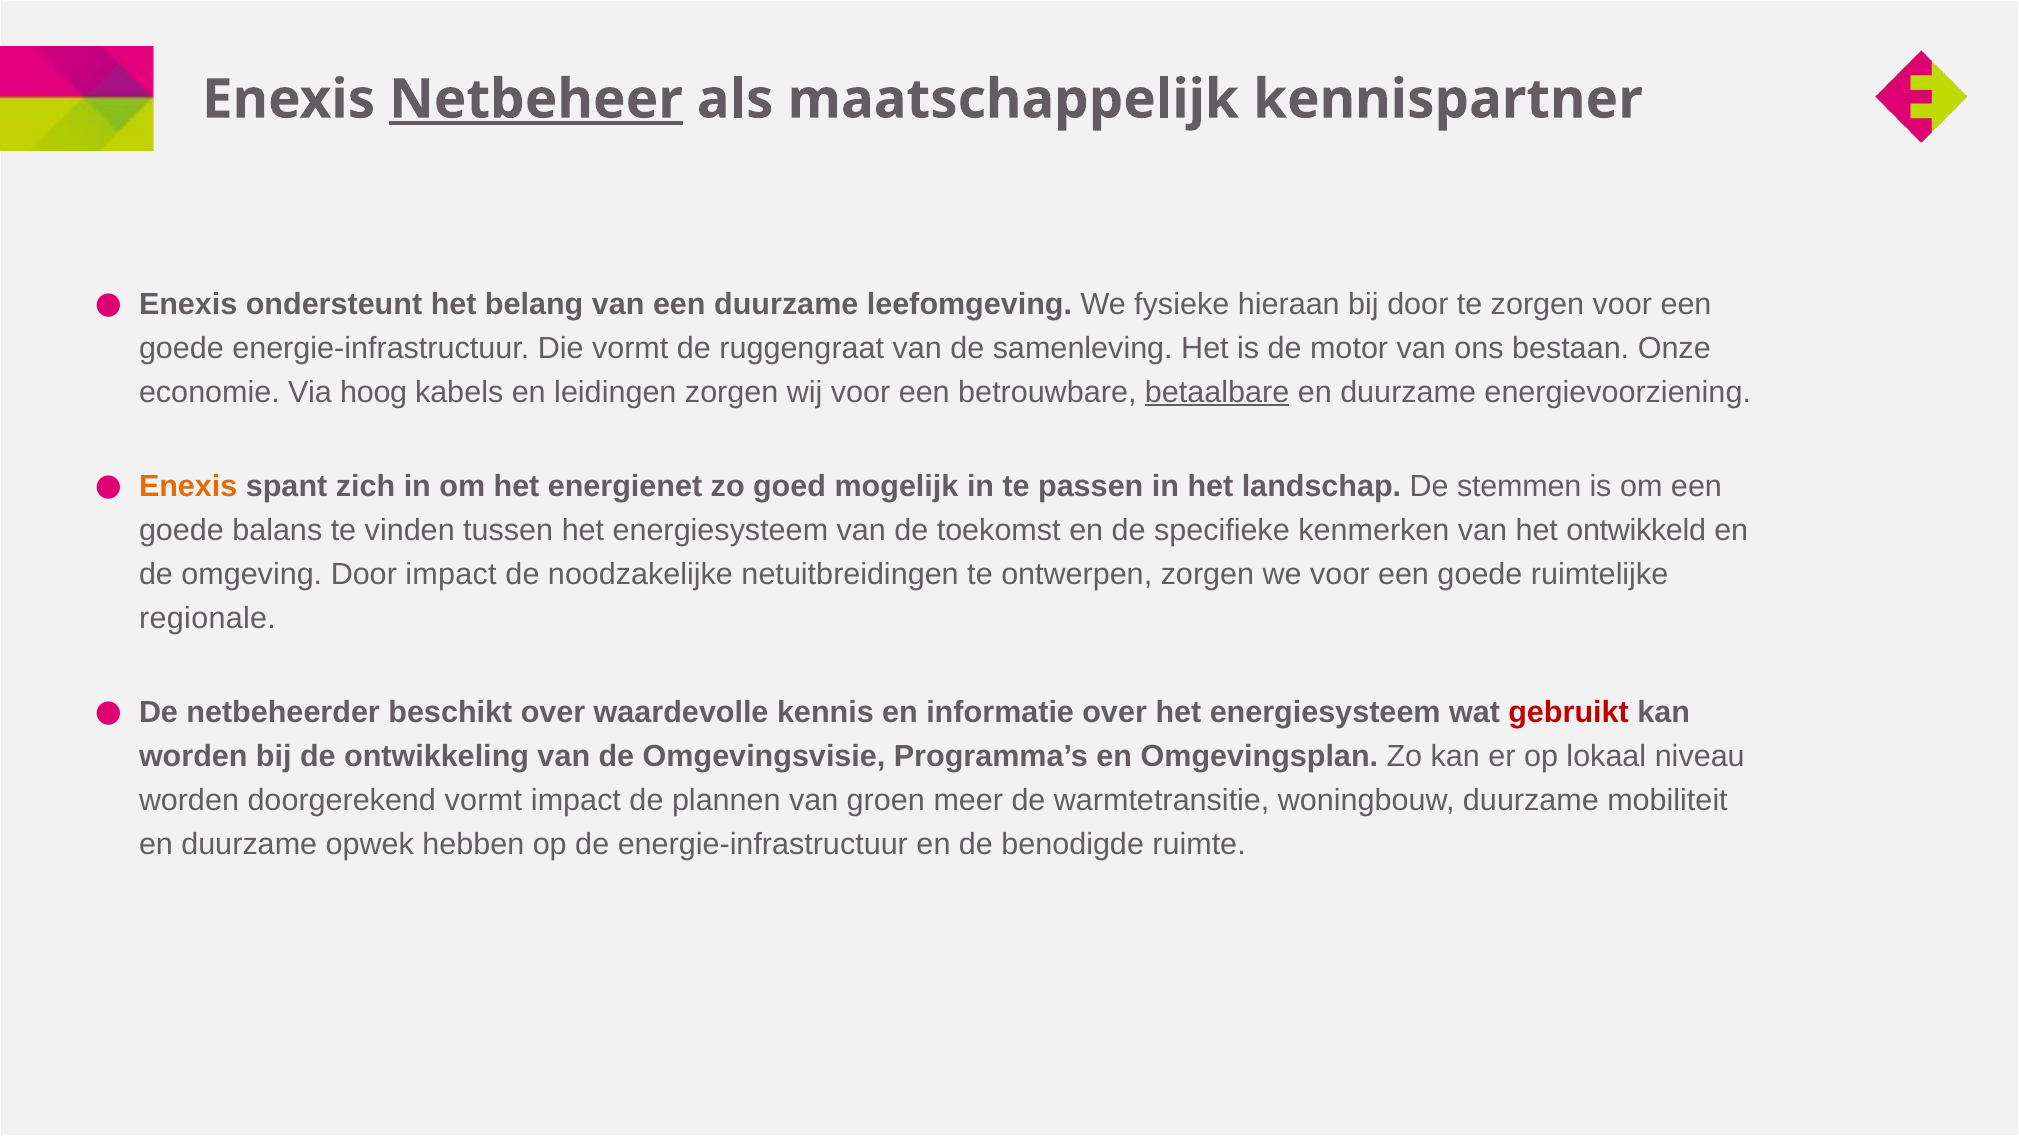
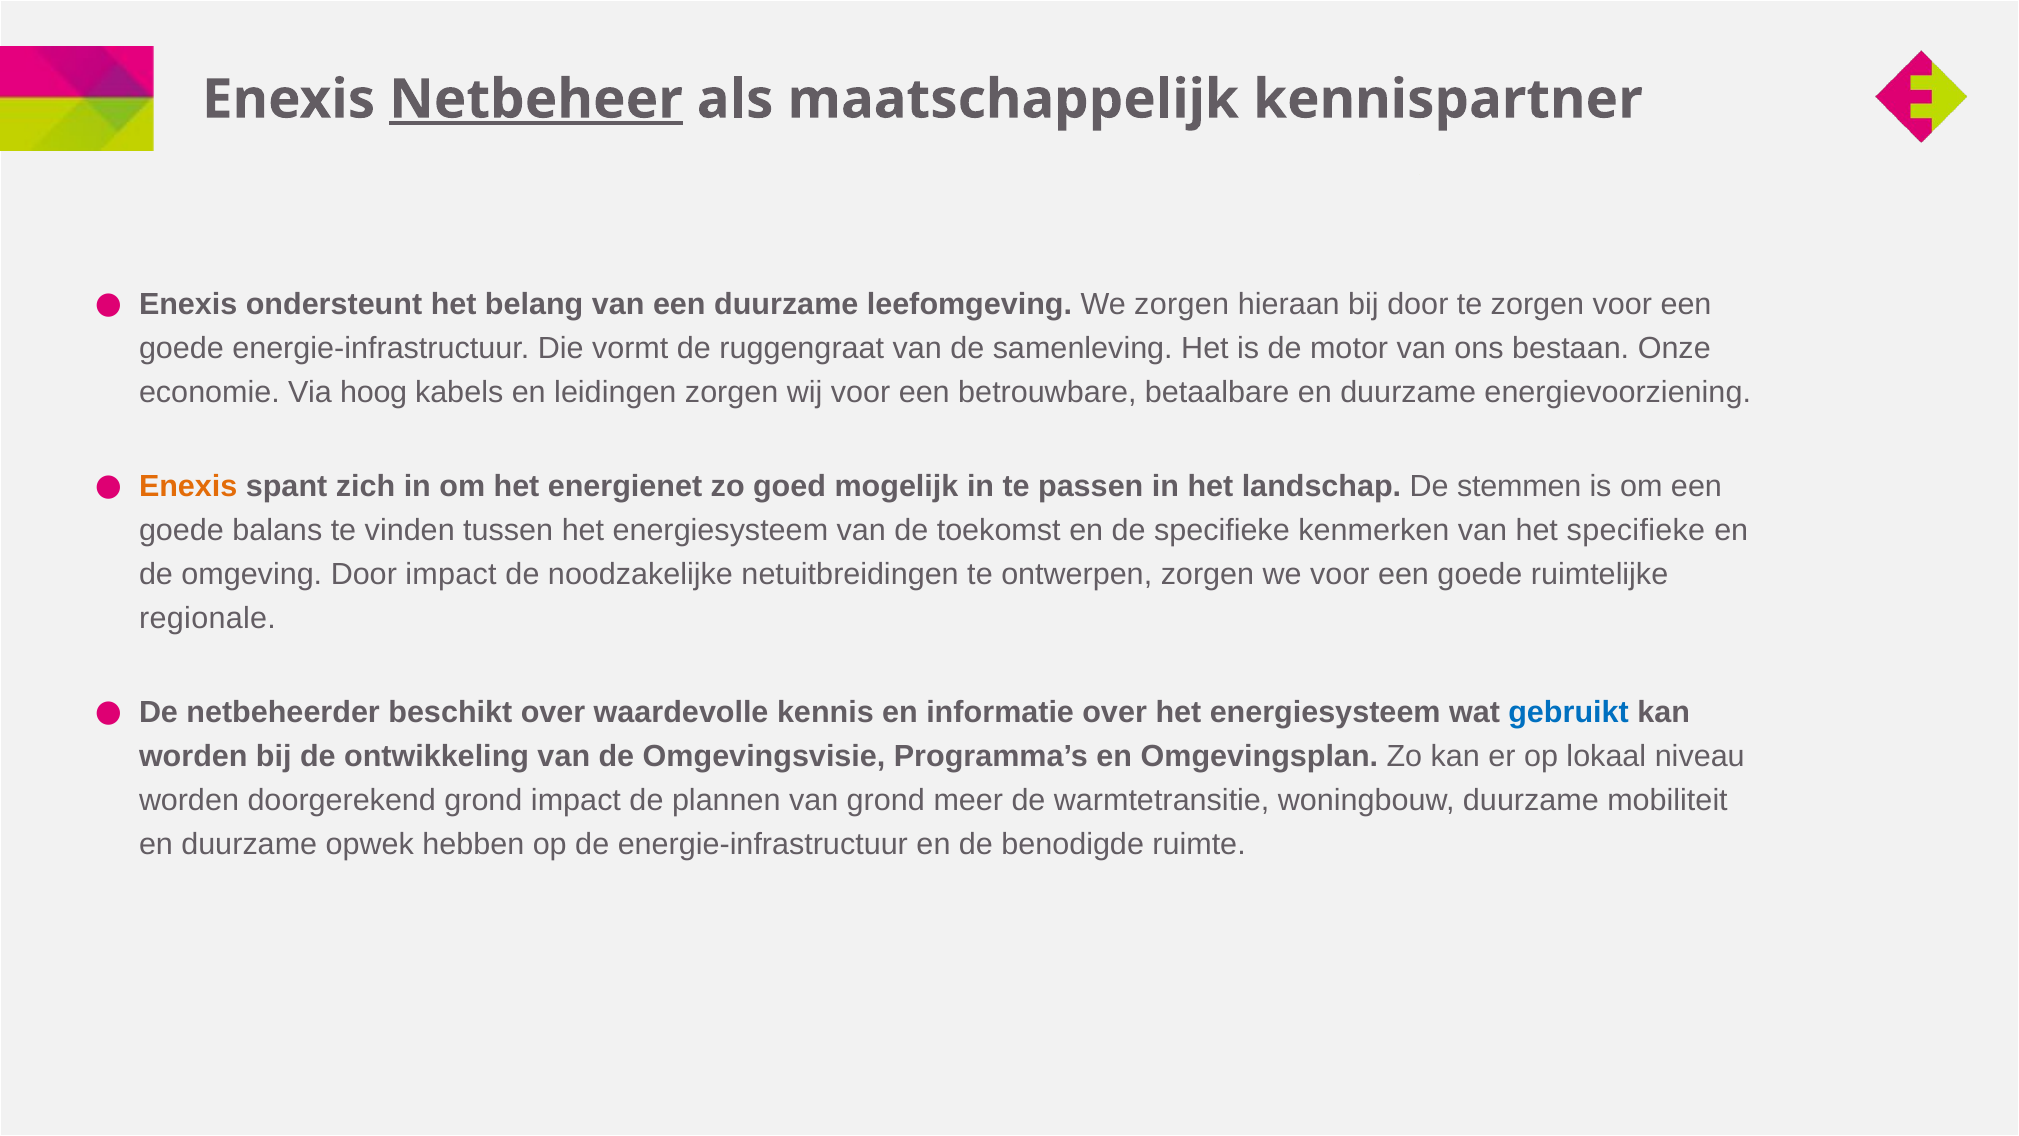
We fysieke: fysieke -> zorgen
betaalbare underline: present -> none
het ontwikkeld: ontwikkeld -> specifieke
gebruikt colour: red -> blue
doorgerekend vormt: vormt -> grond
van groen: groen -> grond
